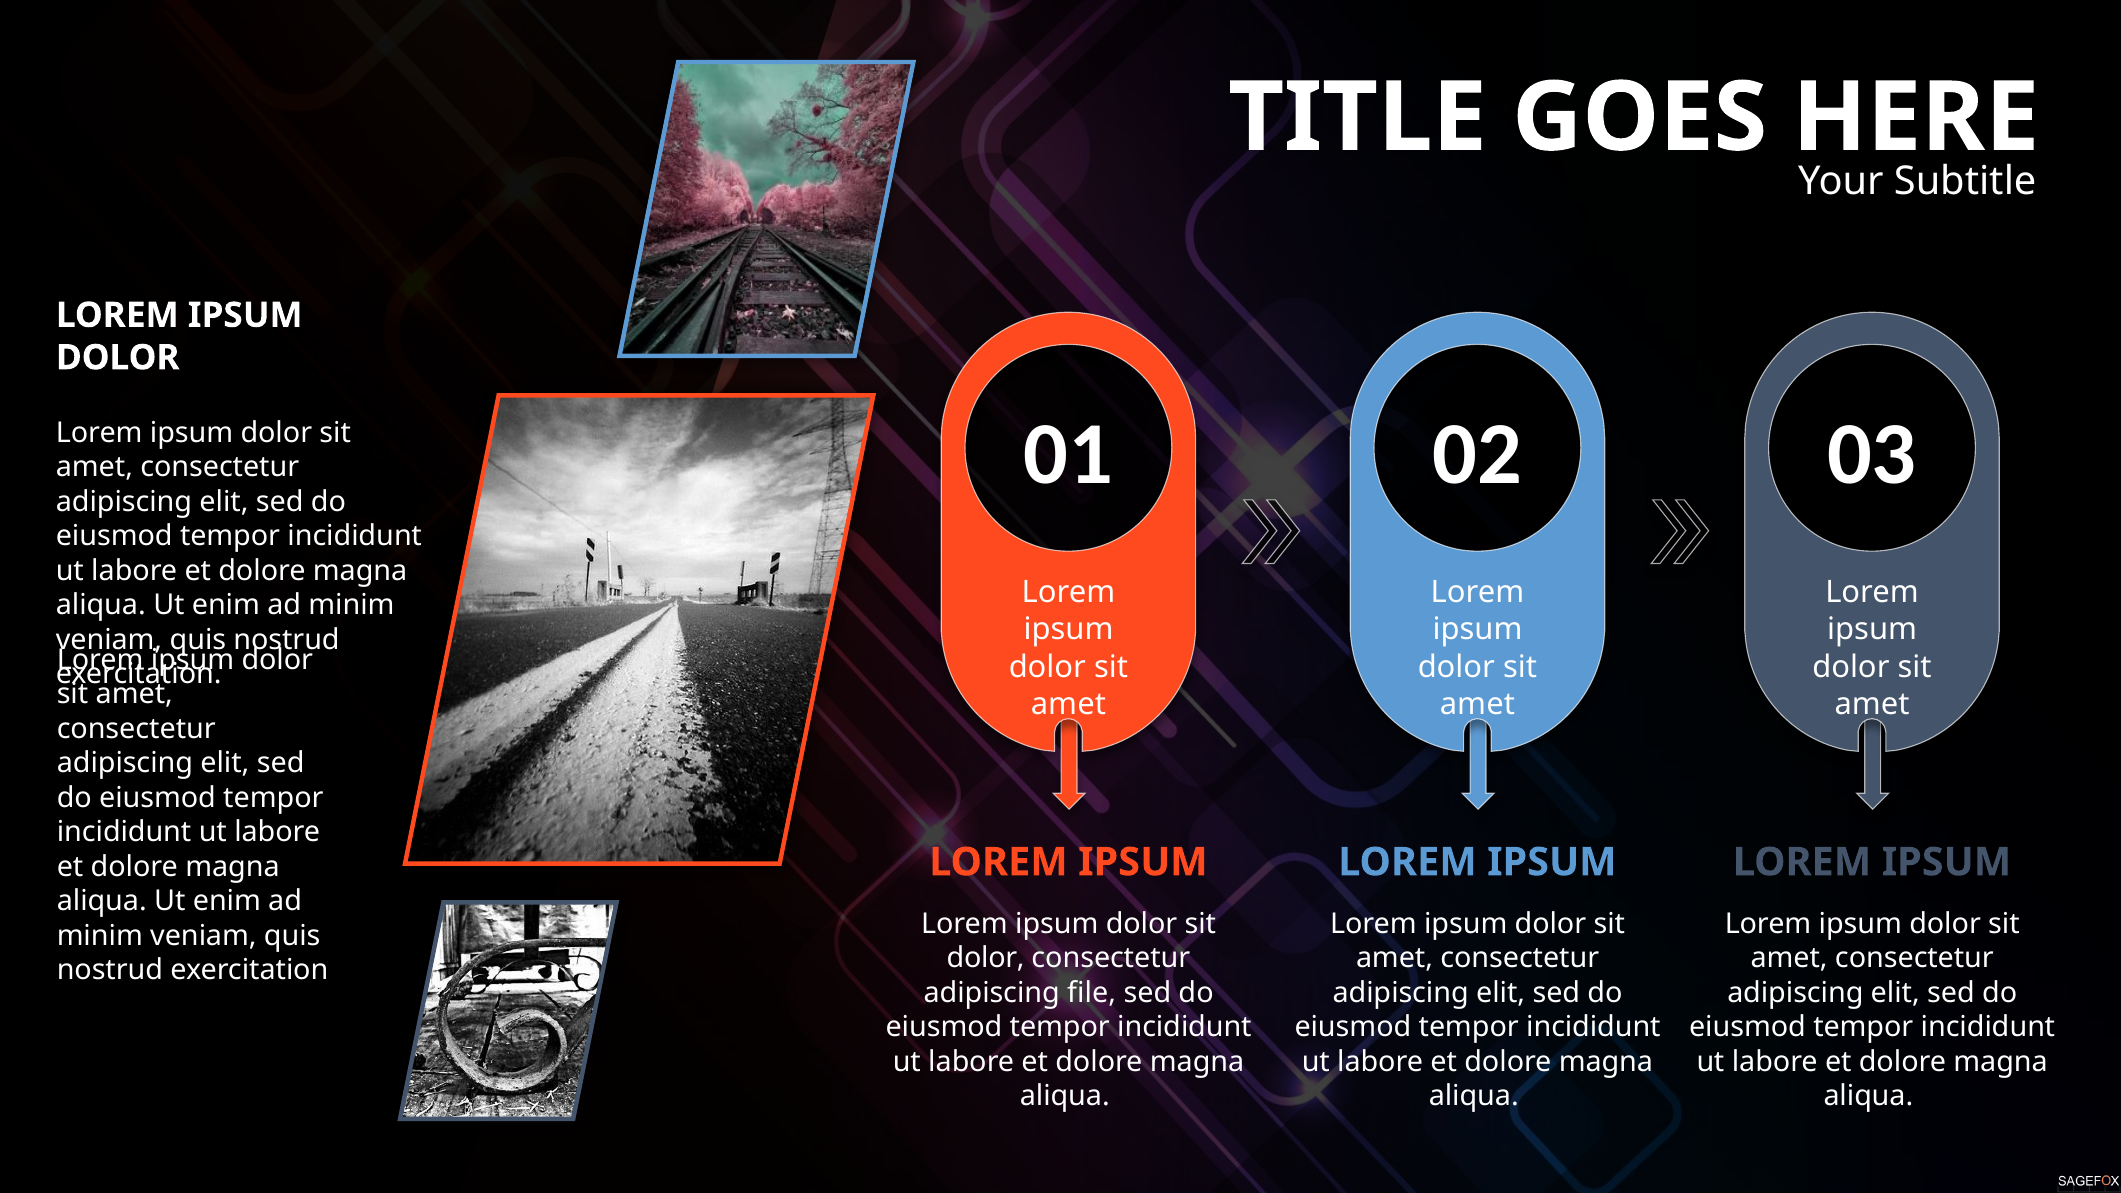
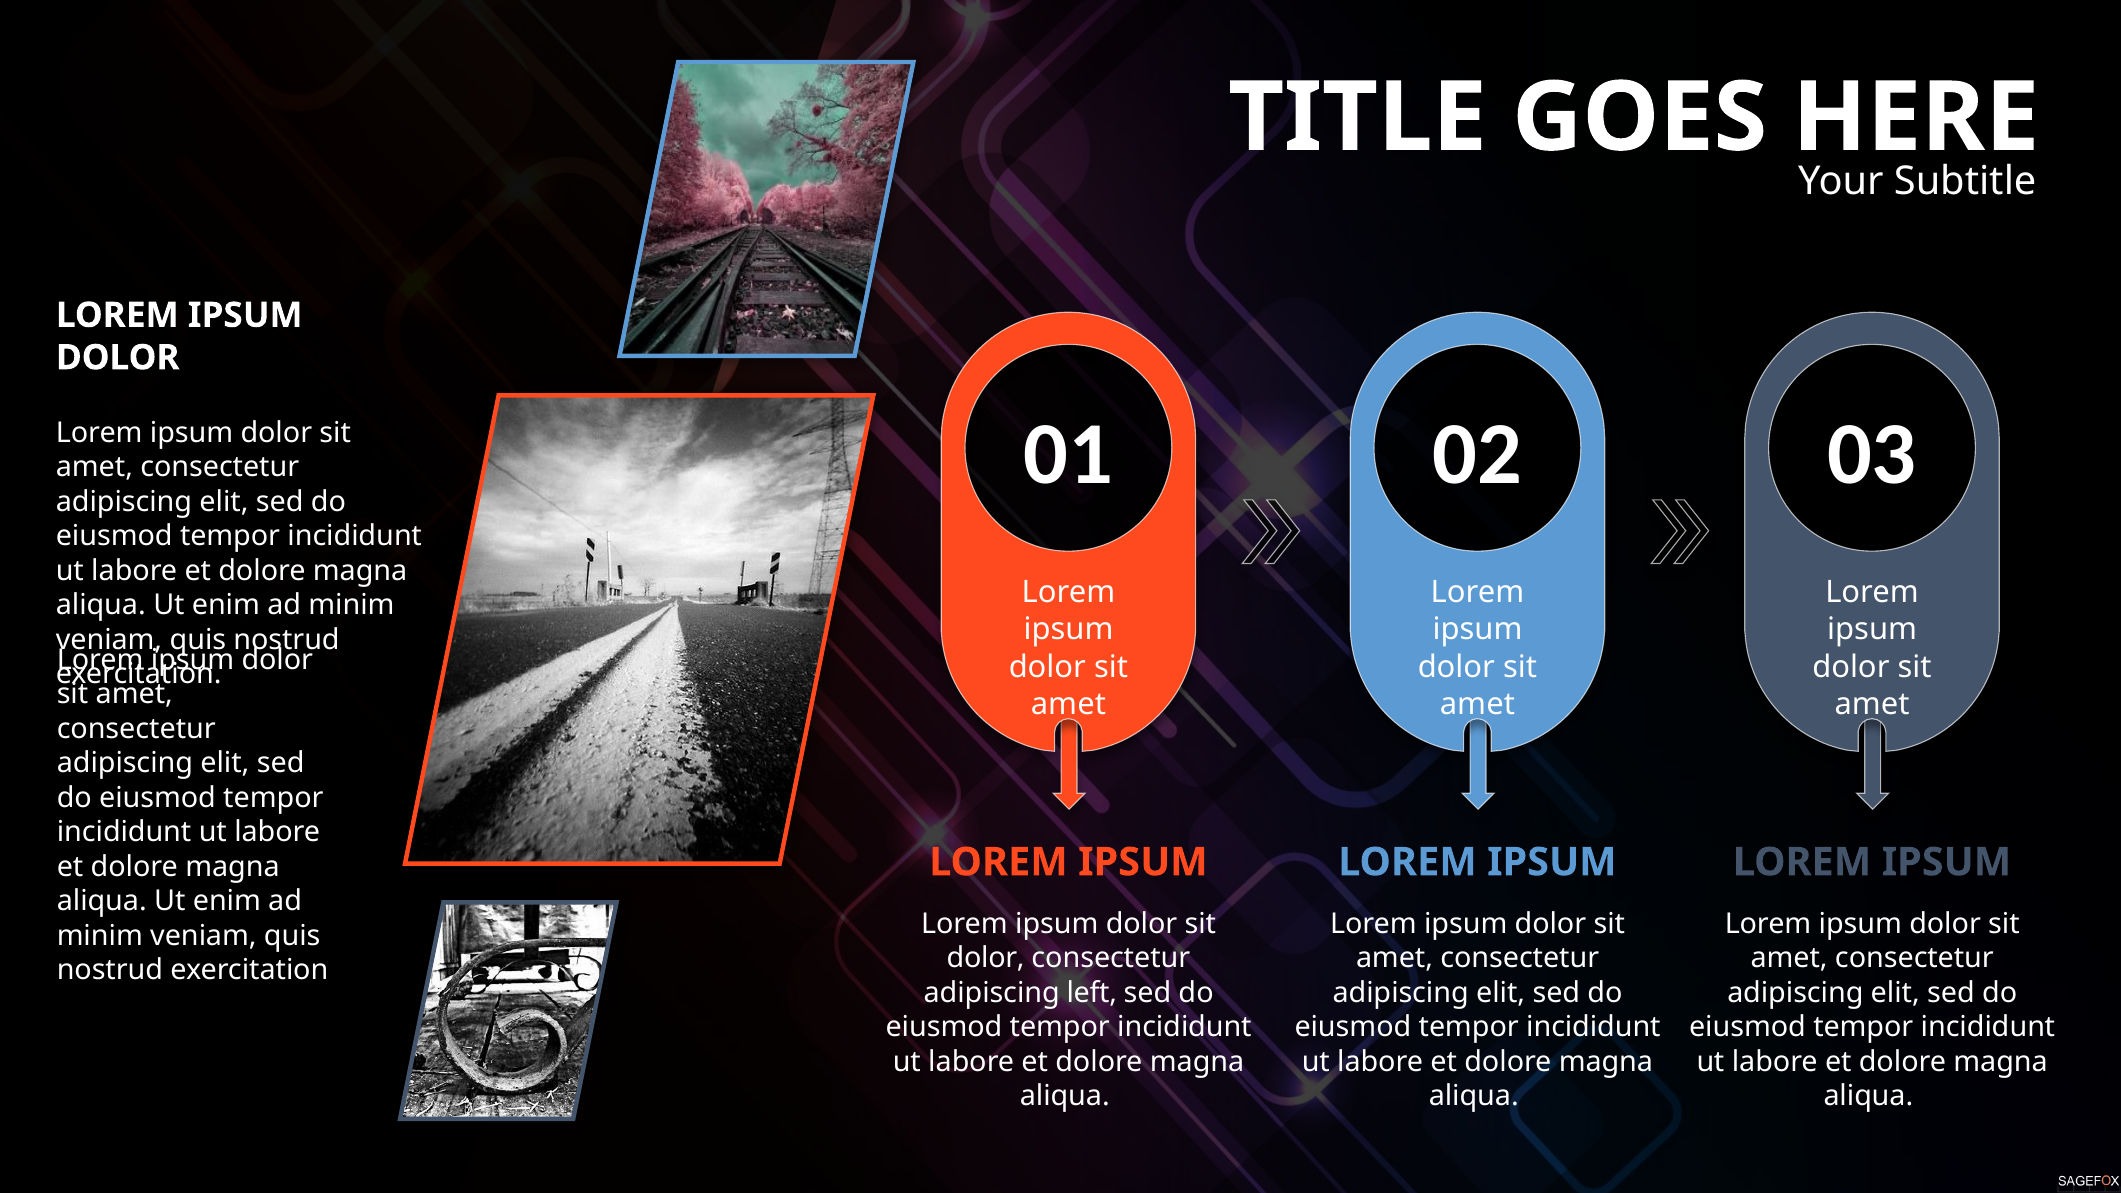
file: file -> left
